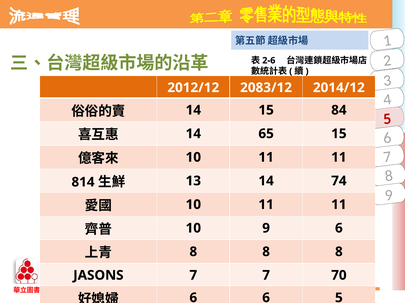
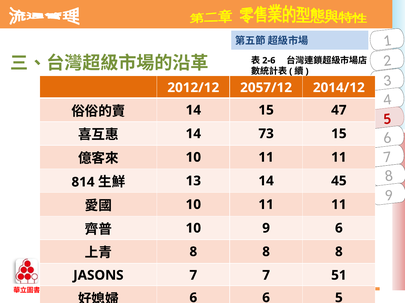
2083/12: 2083/12 -> 2057/12
84: 84 -> 47
65: 65 -> 73
74: 74 -> 45
70: 70 -> 51
